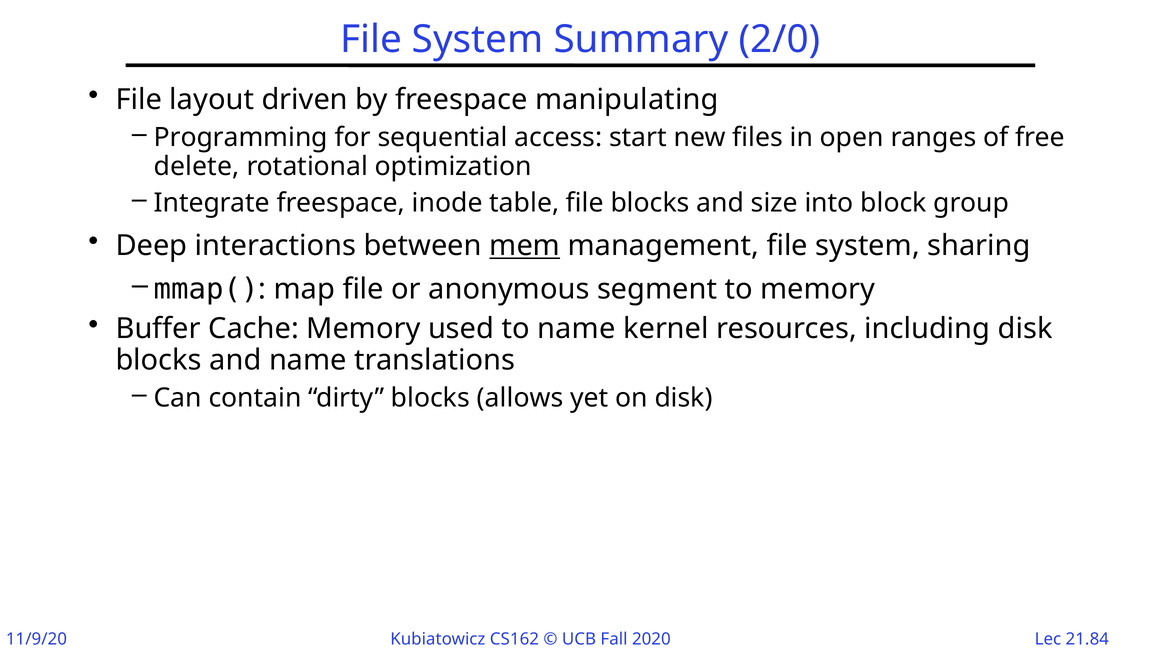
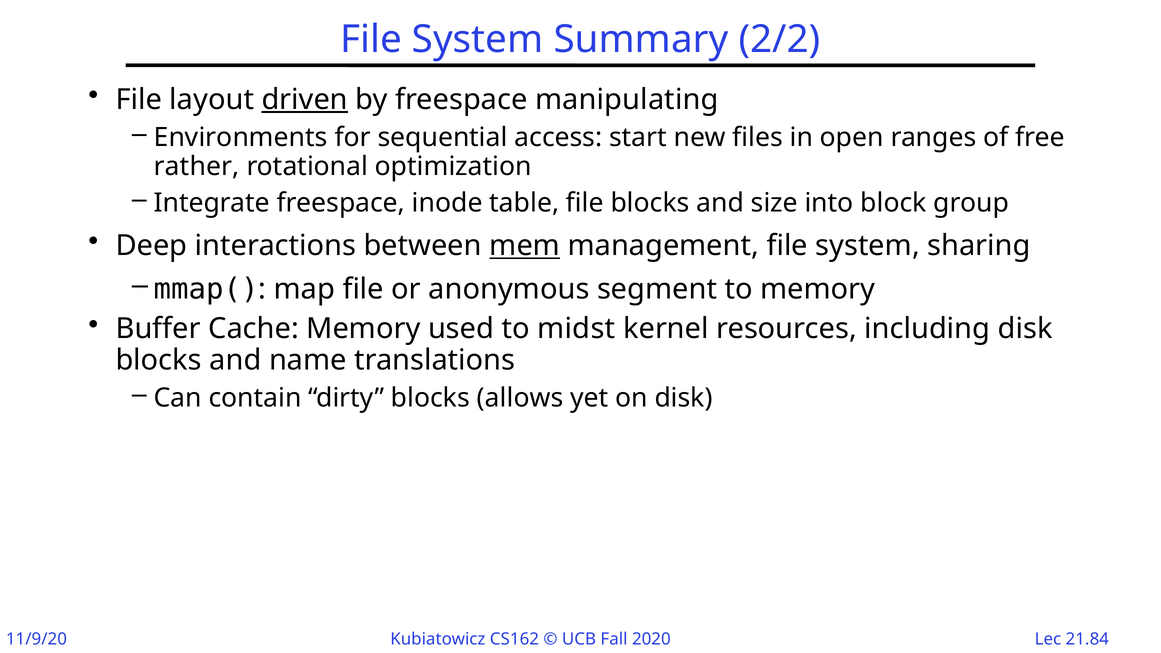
2/0: 2/0 -> 2/2
driven underline: none -> present
Programming: Programming -> Environments
delete: delete -> rather
to name: name -> midst
